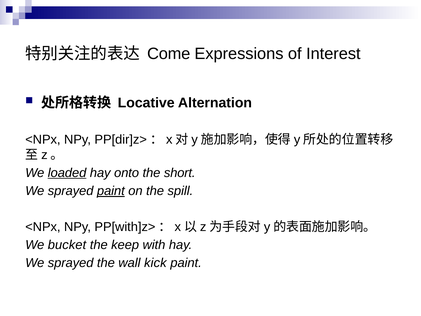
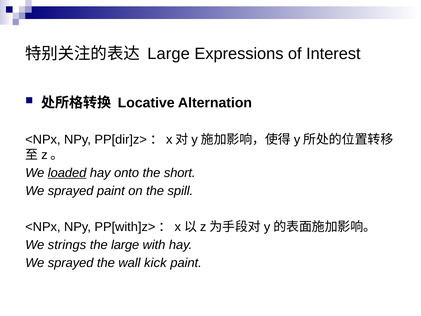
Come at (169, 54): Come -> Large
paint at (111, 191) underline: present -> none
bucket: bucket -> strings
the keep: keep -> large
